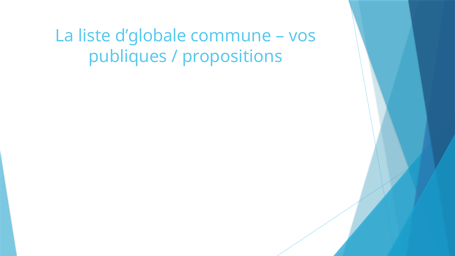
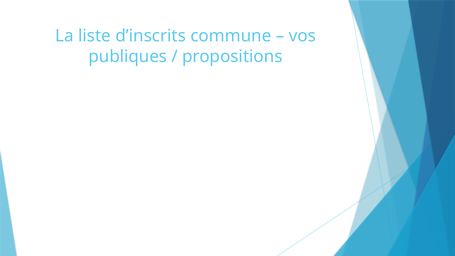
d’globale: d’globale -> d’inscrits
